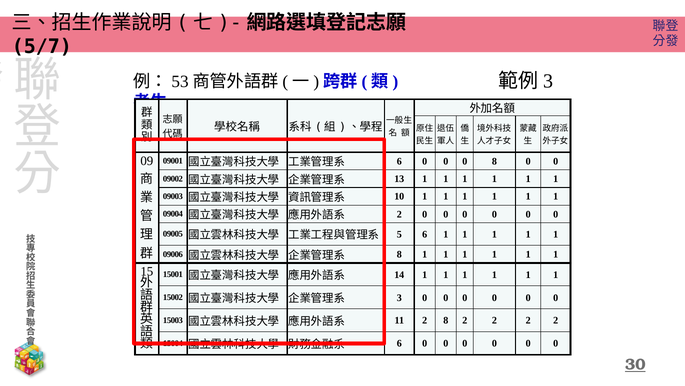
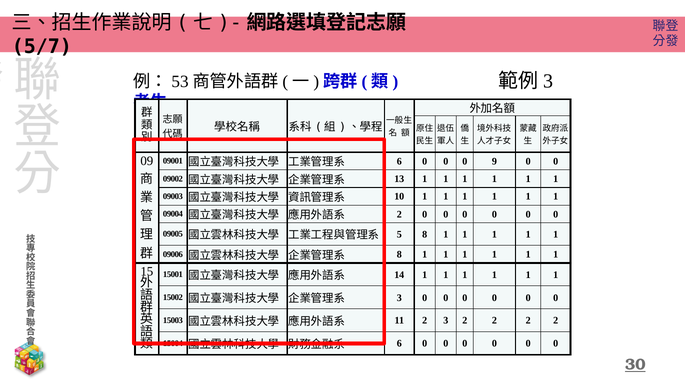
0 8: 8 -> 9
5 6: 6 -> 8
2 8: 8 -> 3
